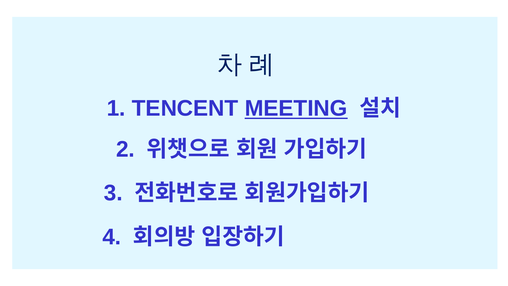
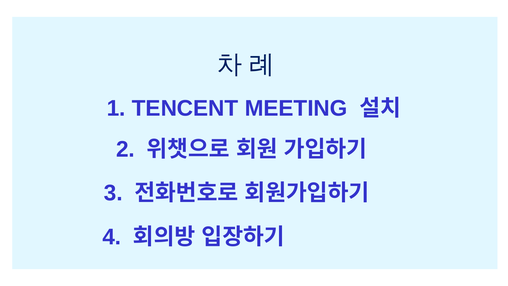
MEETING underline: present -> none
